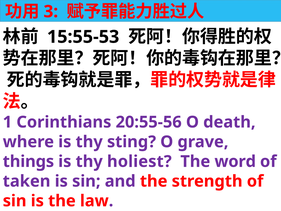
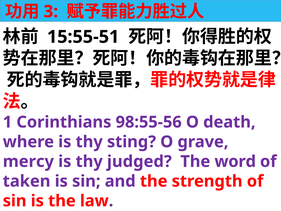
15:55-53: 15:55-53 -> 15:55-51
20:55-56: 20:55-56 -> 98:55-56
things: things -> mercy
holiest: holiest -> judged
